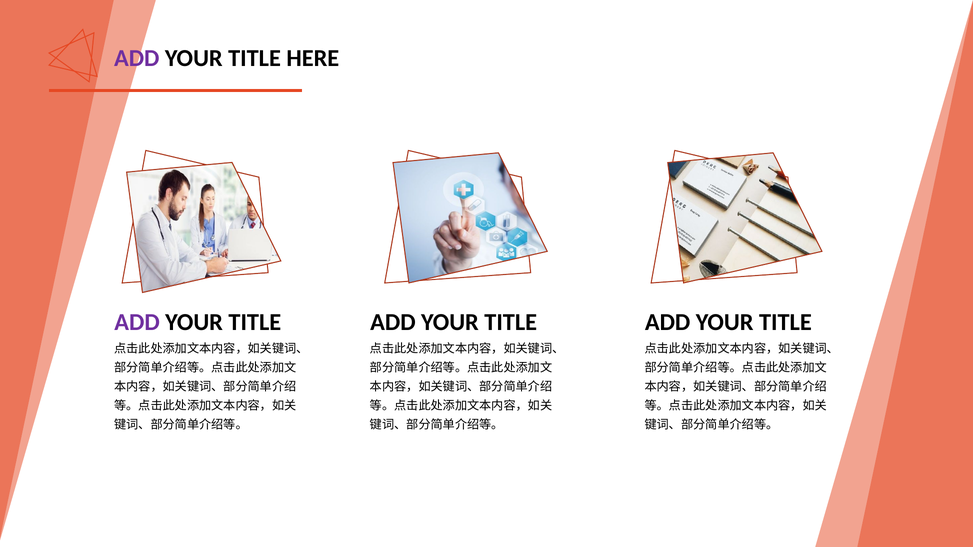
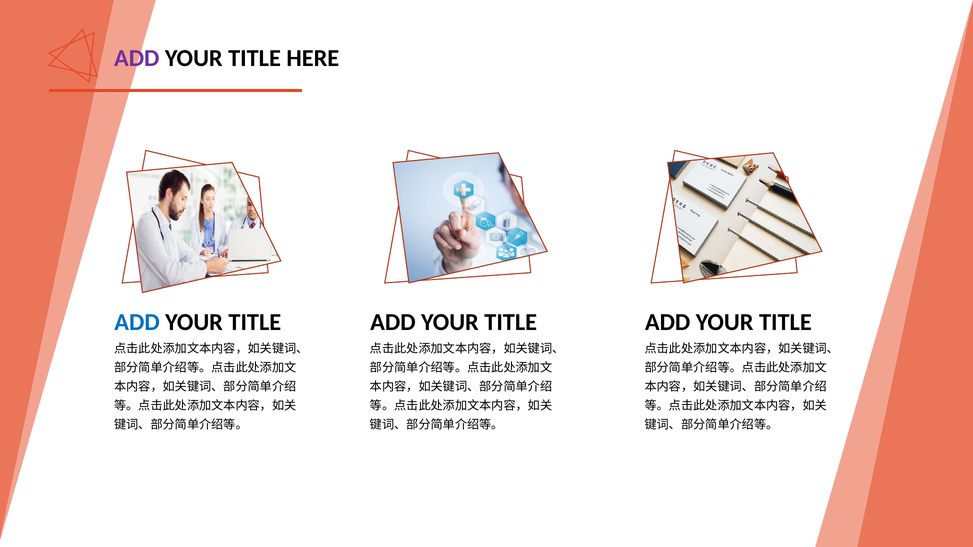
ADD at (137, 322) colour: purple -> blue
